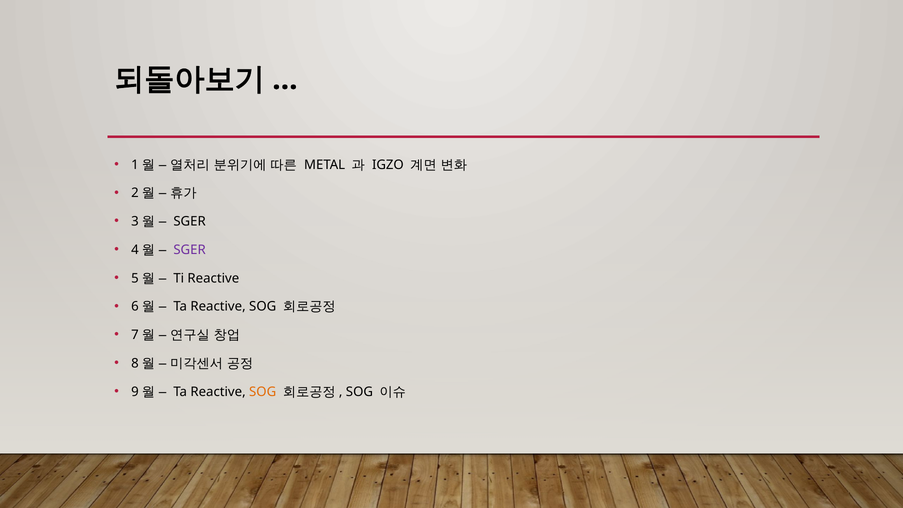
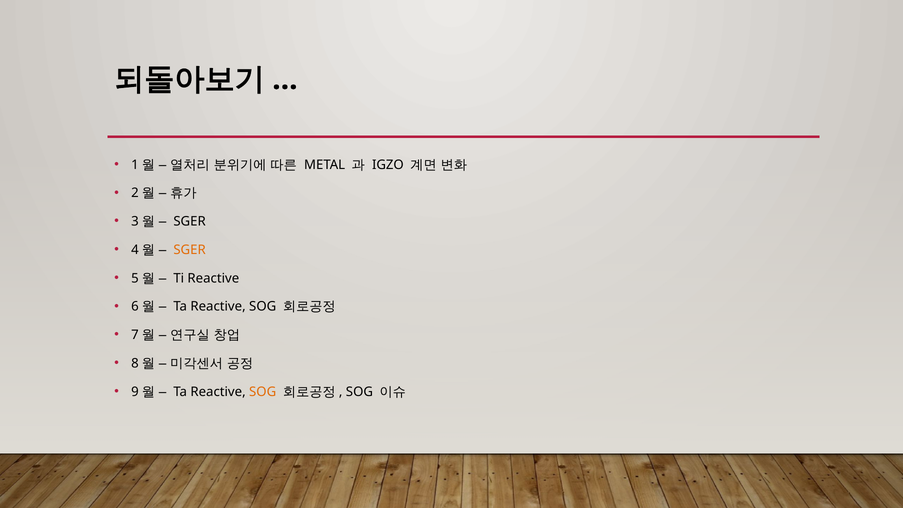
SGER at (190, 250) colour: purple -> orange
